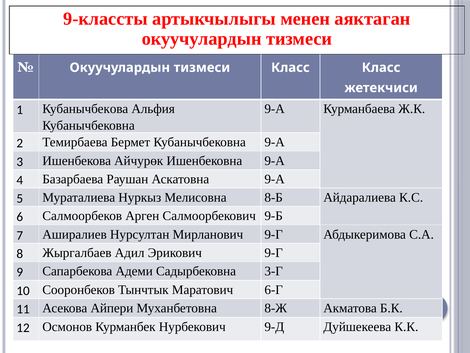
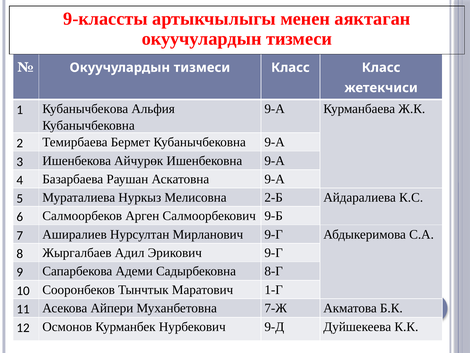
8-Б: 8-Б -> 2-Б
3-Г: 3-Г -> 8-Г
6-Г: 6-Г -> 1-Г
8-Ж: 8-Ж -> 7-Ж
